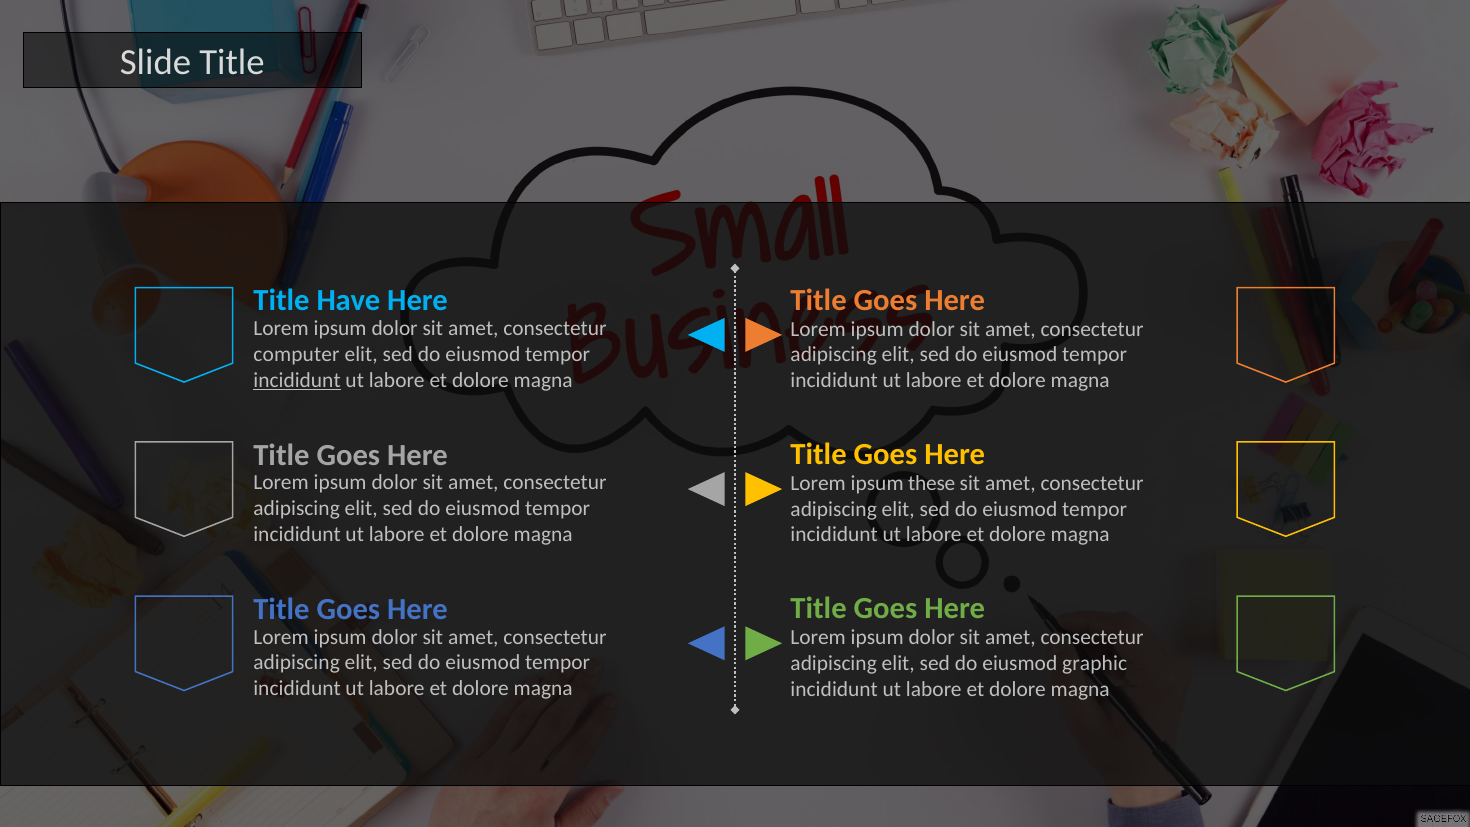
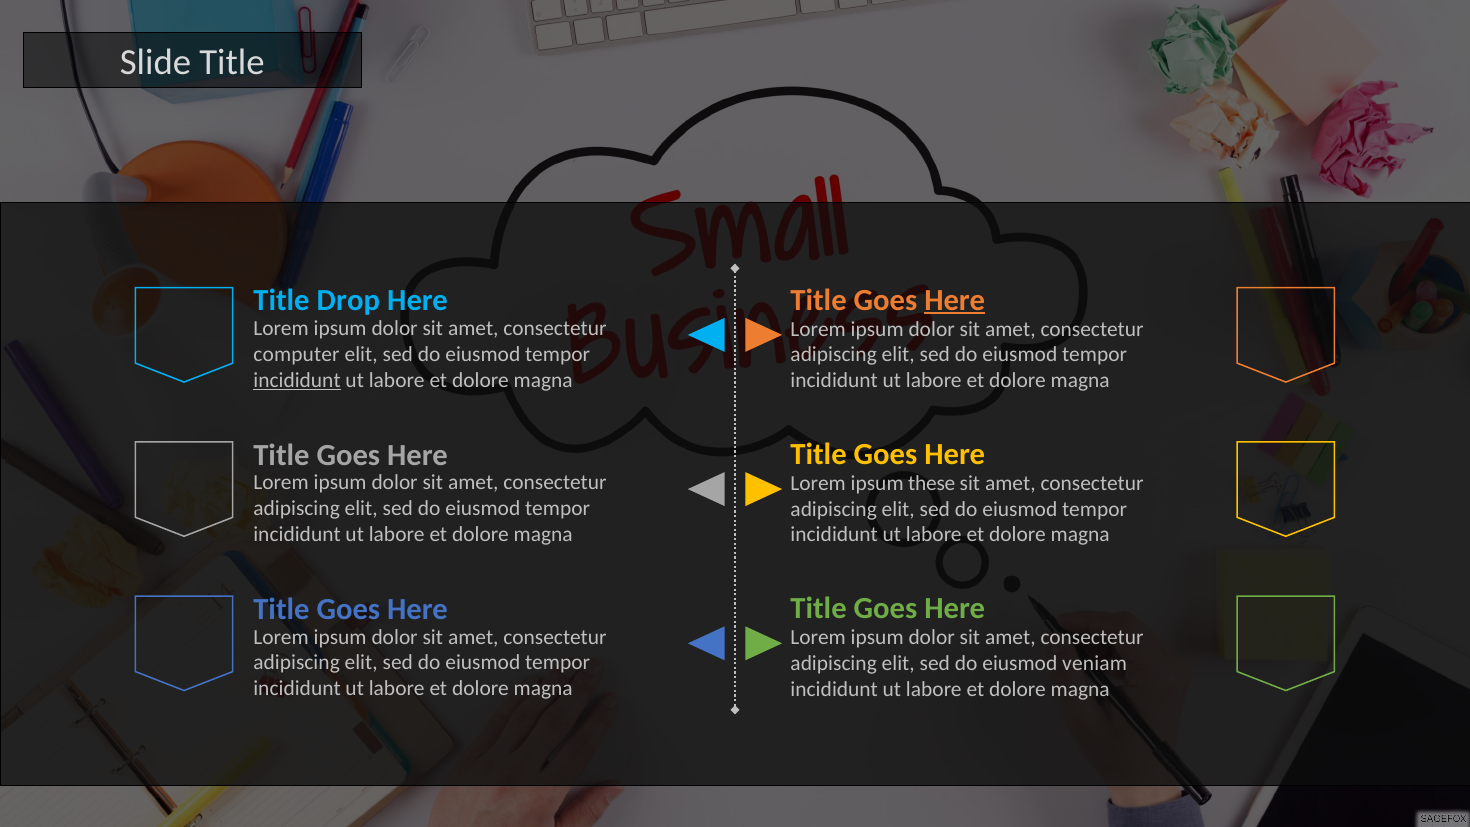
Here at (955, 300) underline: none -> present
Have: Have -> Drop
graphic: graphic -> veniam
